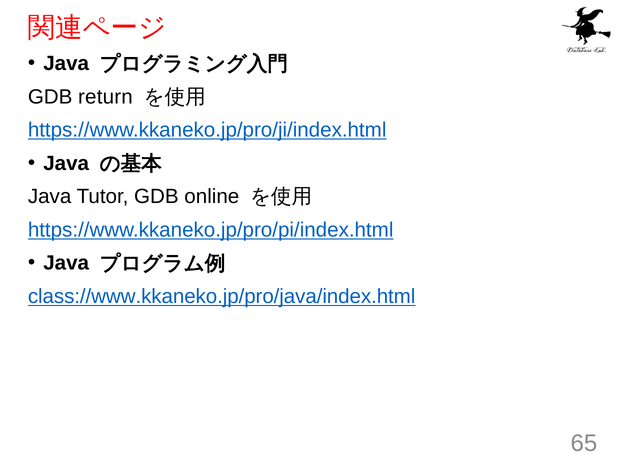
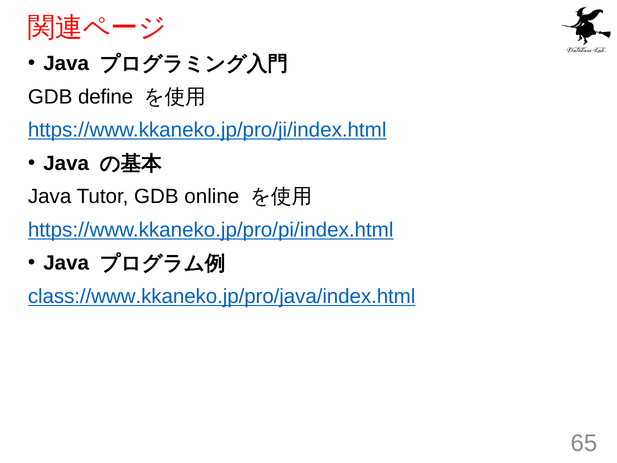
return: return -> define
